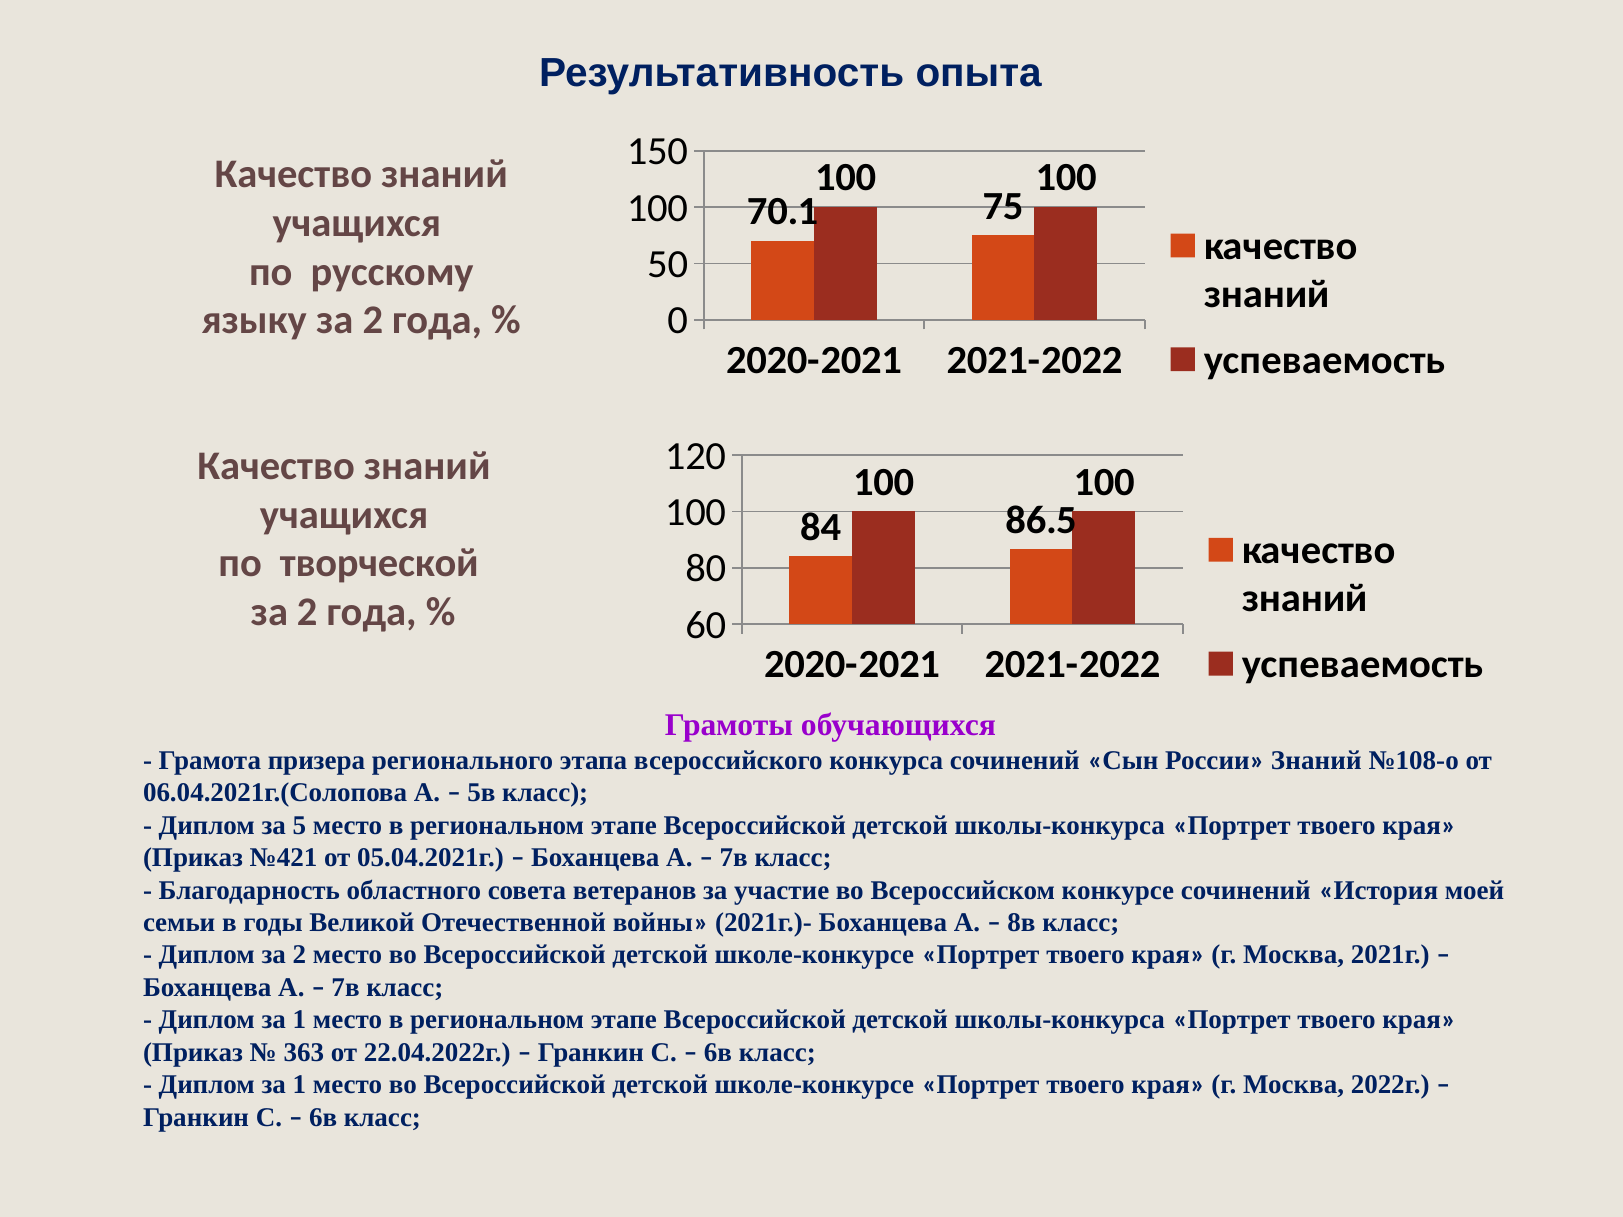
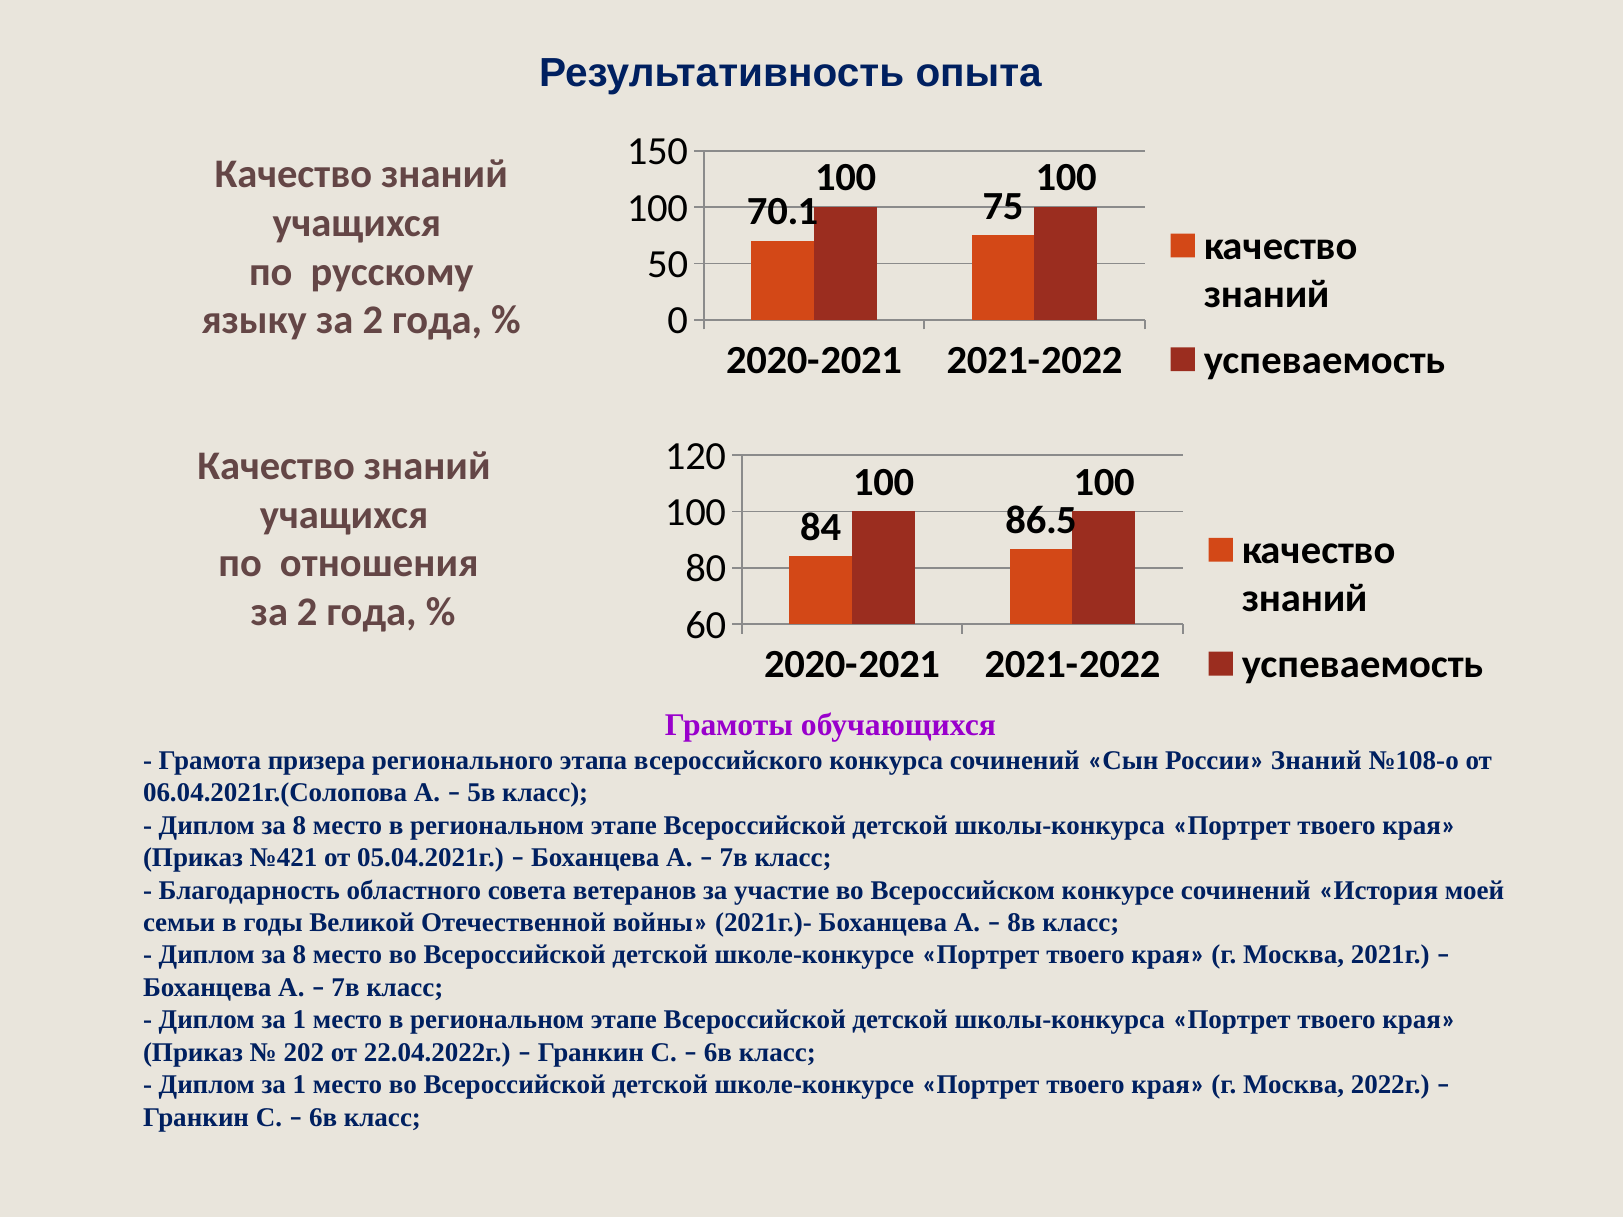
творческой: творческой -> отношения
5 at (299, 825): 5 -> 8
2 at (299, 955): 2 -> 8
363: 363 -> 202
